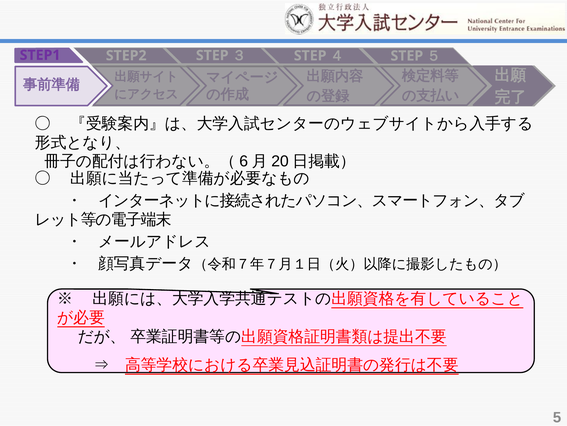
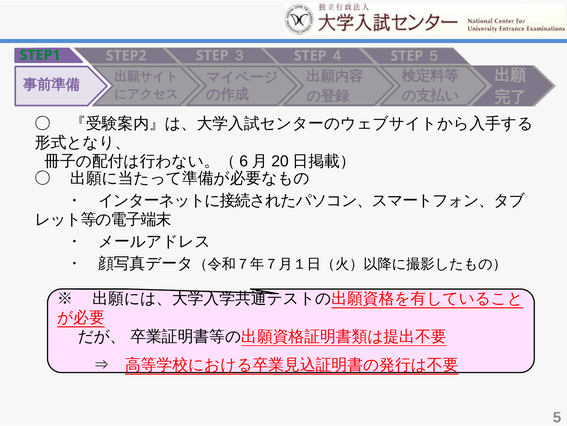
STEP1 colour: purple -> green
